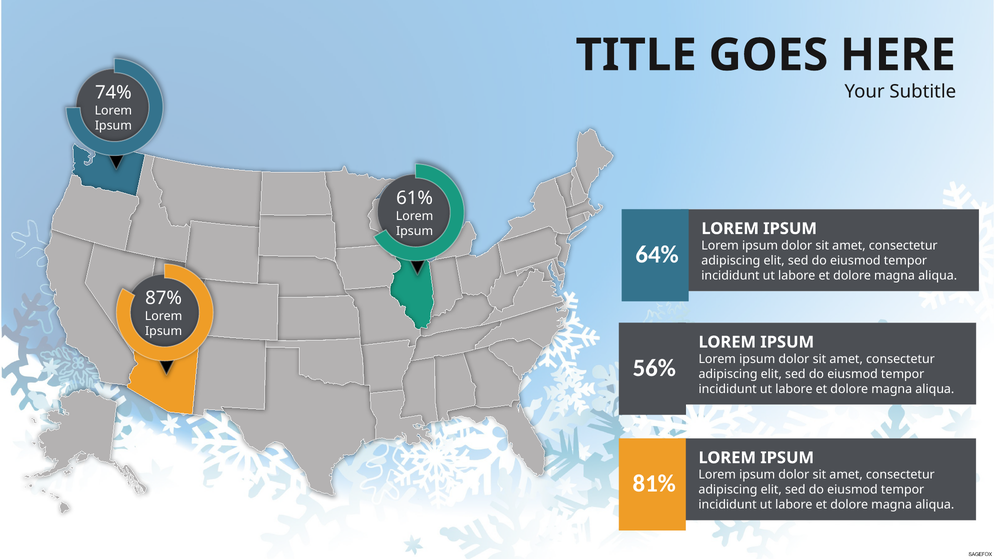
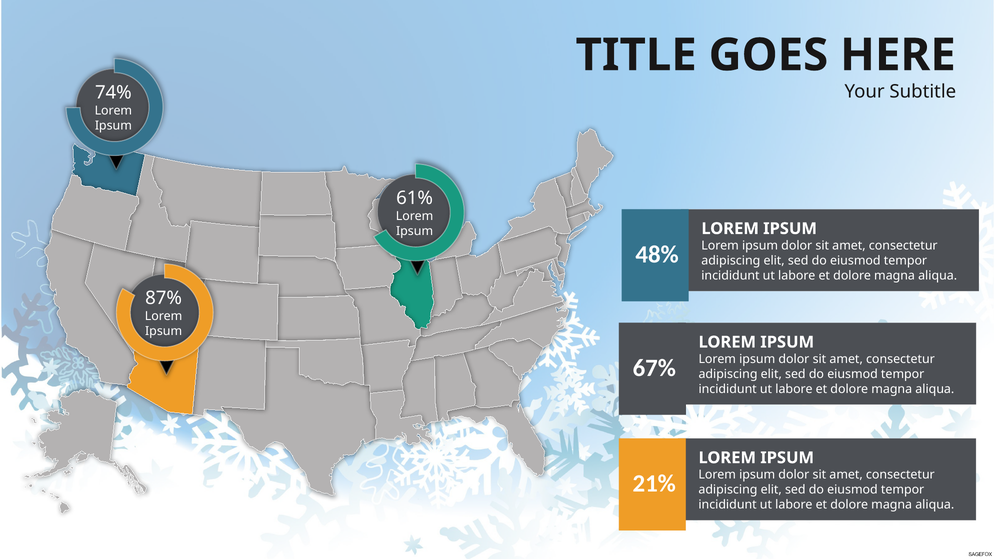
64%: 64% -> 48%
56%: 56% -> 67%
81%: 81% -> 21%
